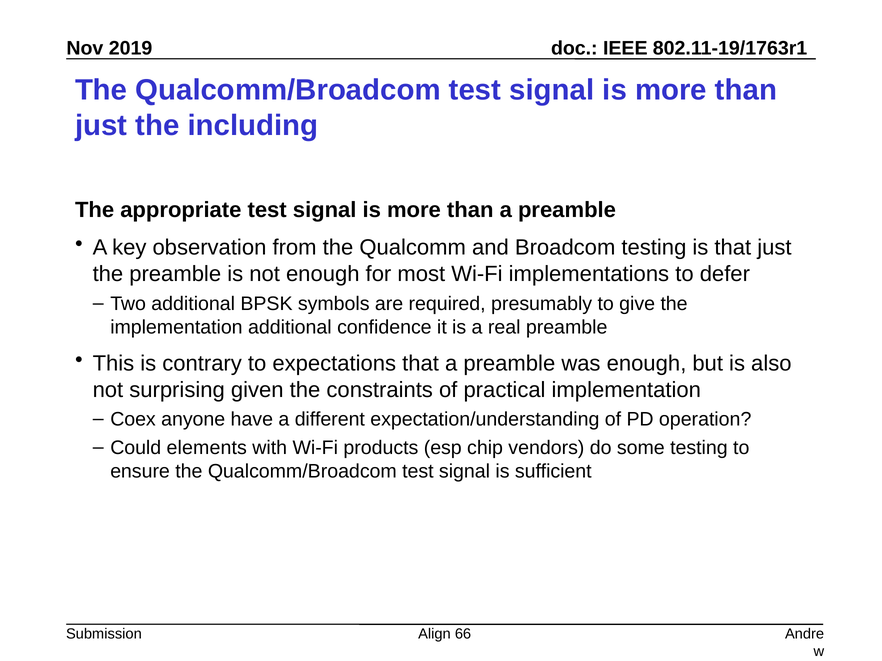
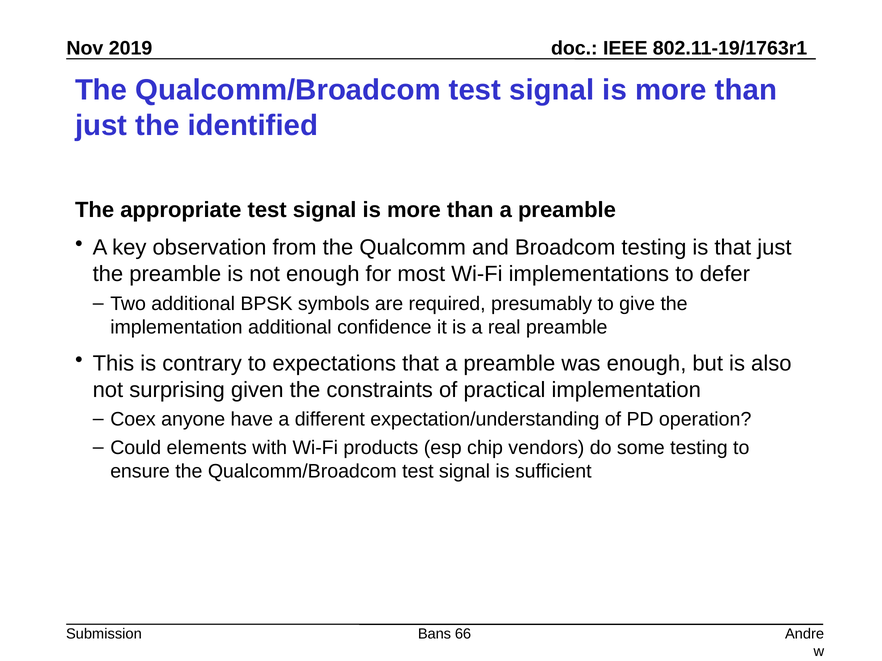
including: including -> identified
Align: Align -> Bans
